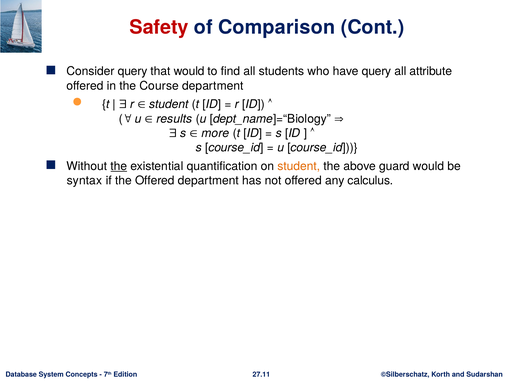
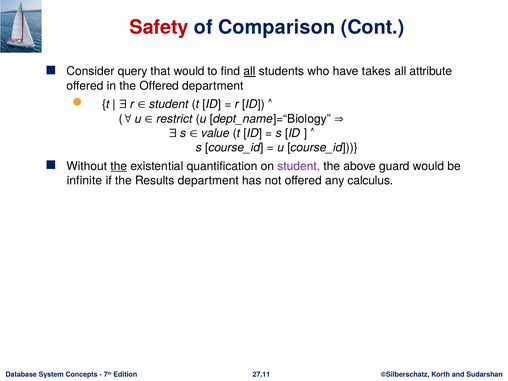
all at (250, 71) underline: none -> present
have query: query -> takes
the Course: Course -> Offered
results: results -> restrict
more: more -> value
student at (299, 166) colour: orange -> purple
syntax: syntax -> infinite
the Offered: Offered -> Results
